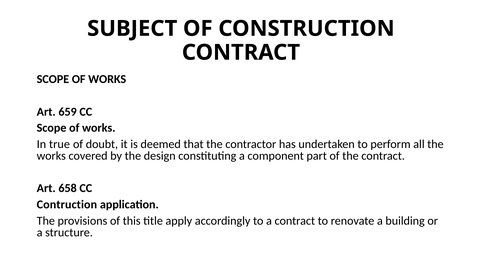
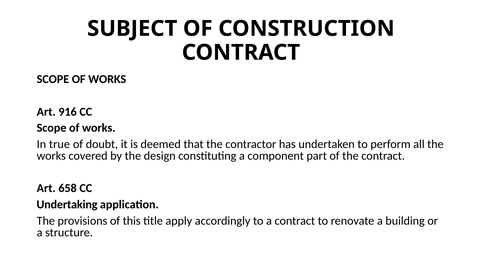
659: 659 -> 916
Contruction: Contruction -> Undertaking
